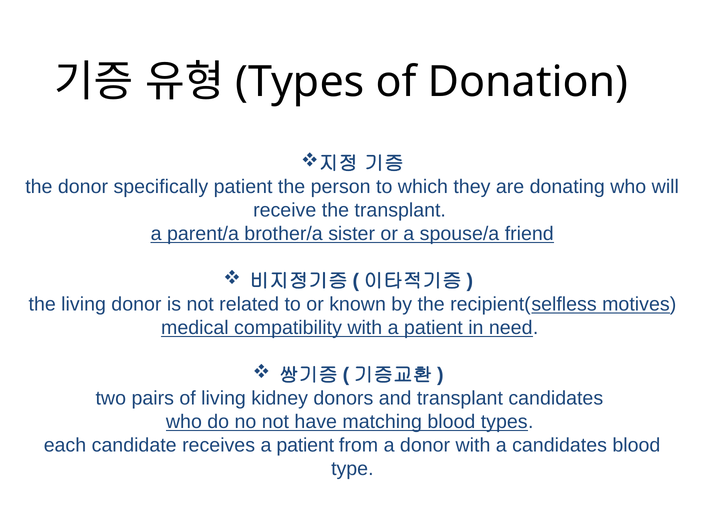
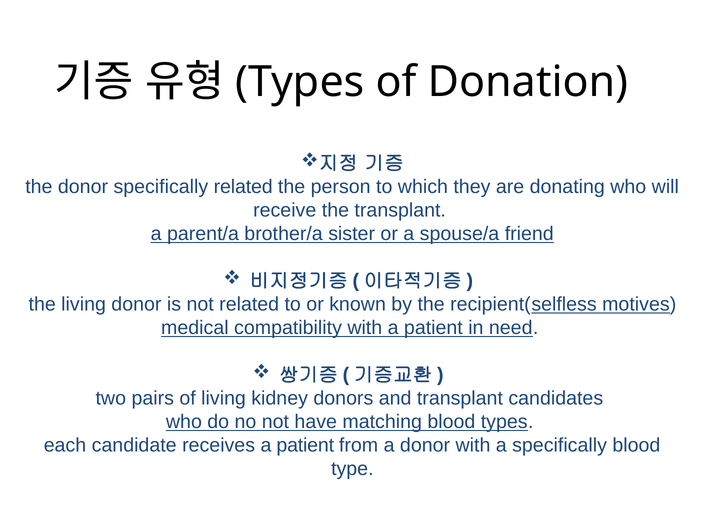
specifically patient: patient -> related
a candidates: candidates -> specifically
